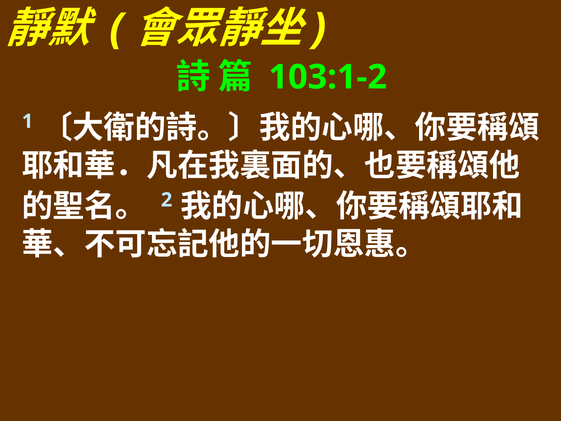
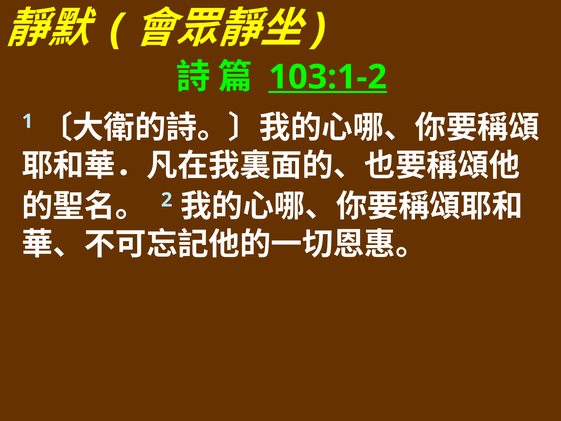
103:1-2 underline: none -> present
